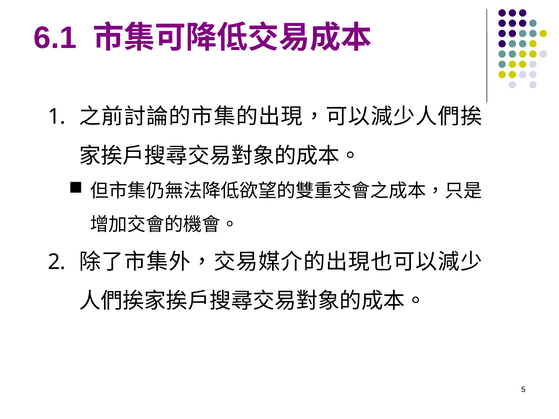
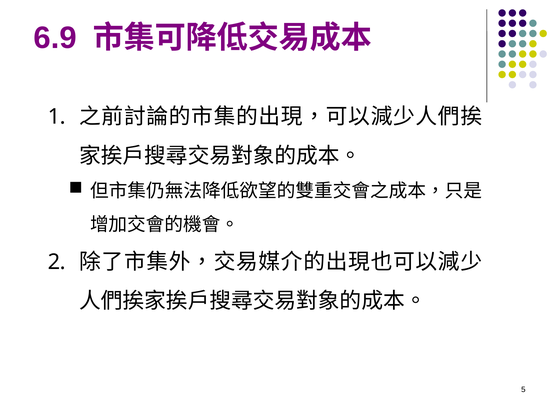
6.1: 6.1 -> 6.9
